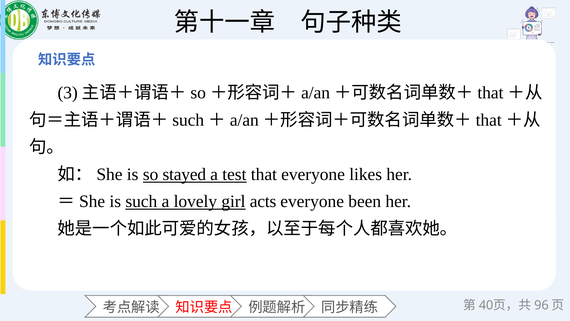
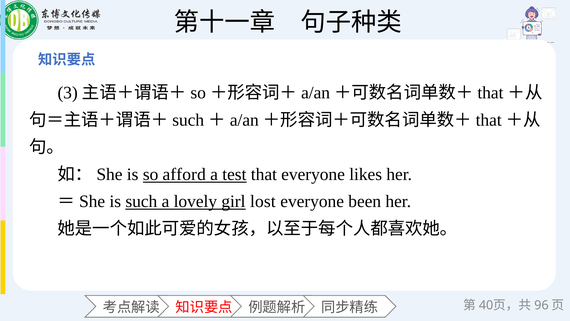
stayed: stayed -> afford
acts: acts -> lost
